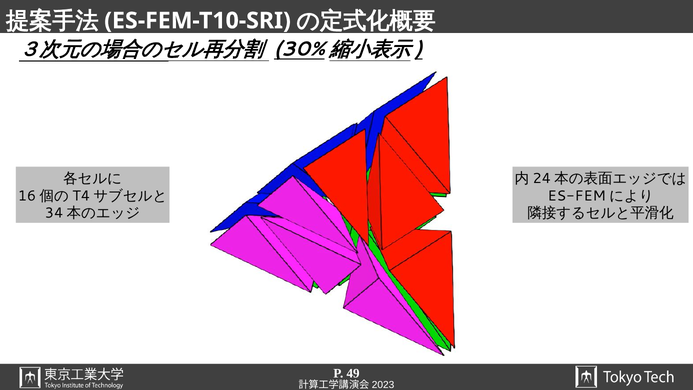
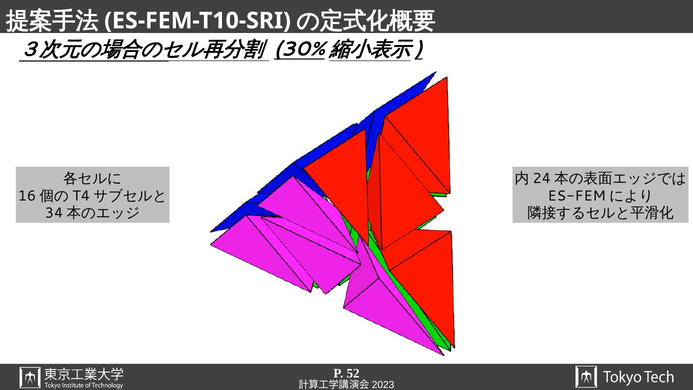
49: 49 -> 52
